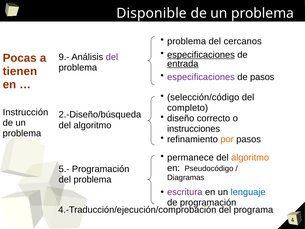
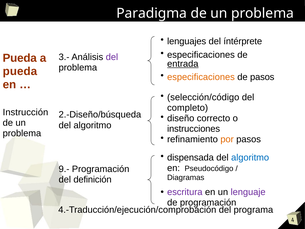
Disponible: Disponible -> Paradigma
problema at (187, 41): problema -> lenguajes
cercanos: cercanos -> íntérprete
especificaciones at (201, 55) underline: present -> none
9.-: 9.- -> 3.-
Pocas at (20, 58): Pocas -> Pueda
tienen at (20, 71): tienen -> pueda
especificaciones at (201, 77) colour: purple -> orange
permanece: permanece -> dispensada
algoritmo at (250, 157) colour: orange -> blue
5.-: 5.- -> 9.-
problema at (92, 179): problema -> definición
lenguaje colour: blue -> purple
